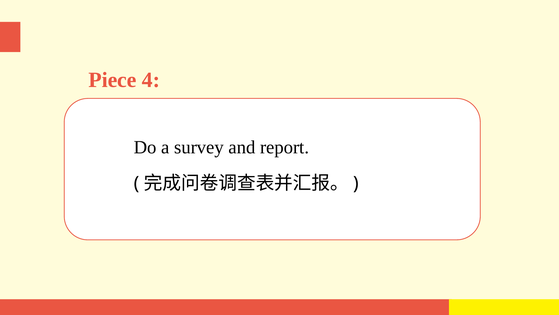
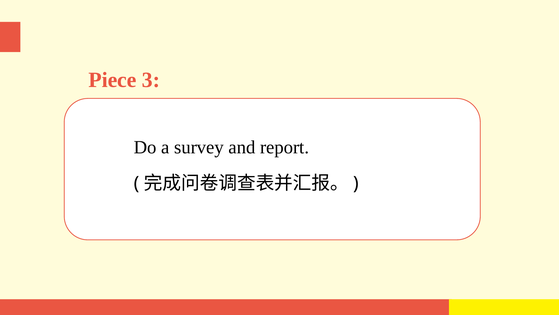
4: 4 -> 3
